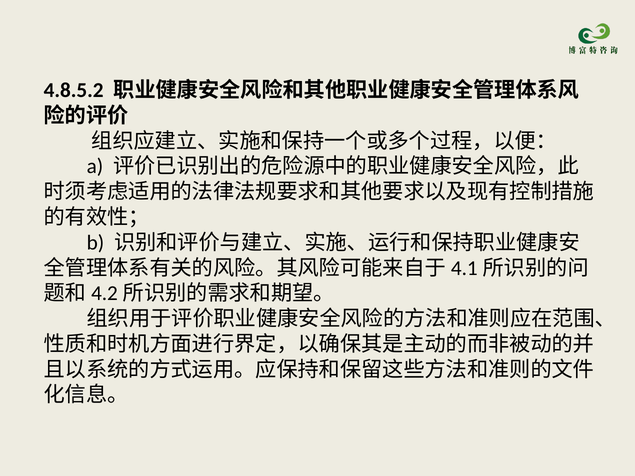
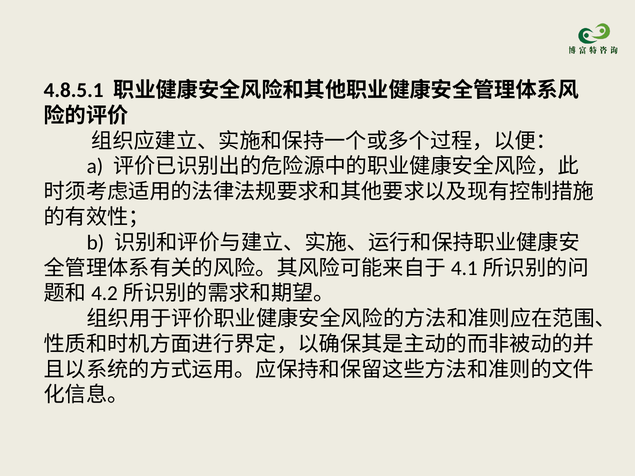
4.8.5.2: 4.8.5.2 -> 4.8.5.1
